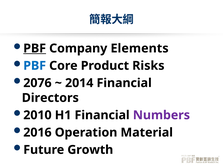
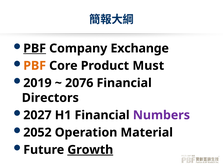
Elements: Elements -> Exchange
PBF at (35, 66) colour: blue -> orange
Risks: Risks -> Must
2076: 2076 -> 2019
2014: 2014 -> 2076
2010: 2010 -> 2027
2016: 2016 -> 2052
Growth underline: none -> present
